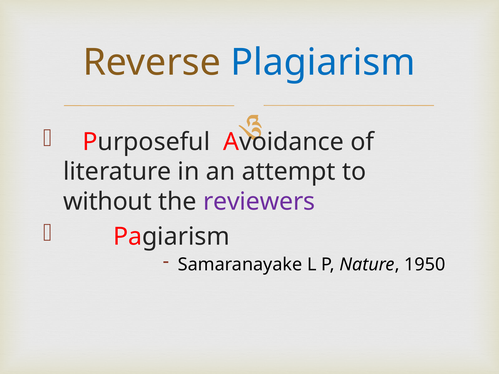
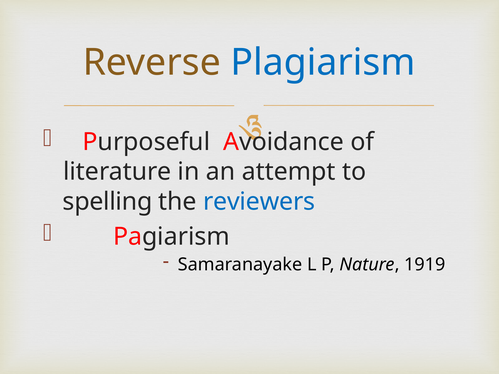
without: without -> spelling
reviewers colour: purple -> blue
1950: 1950 -> 1919
